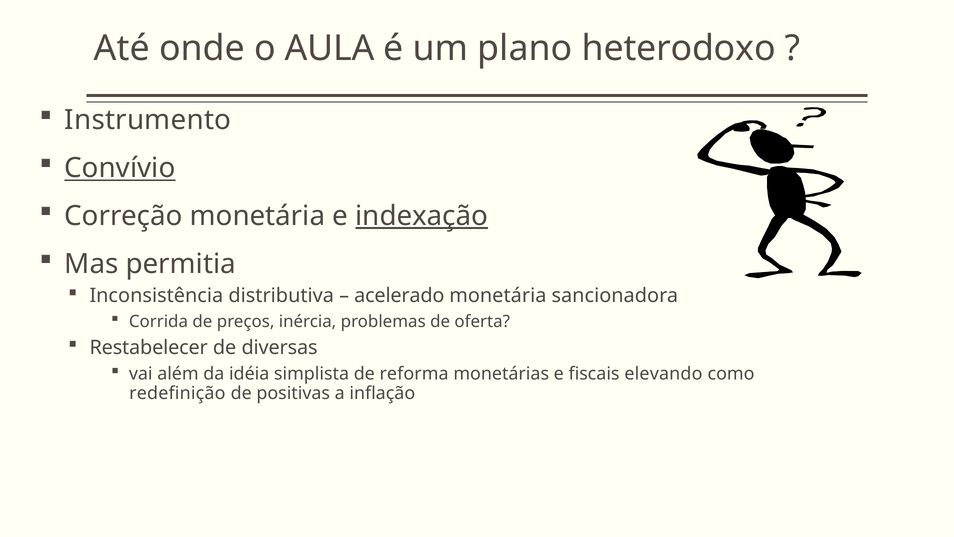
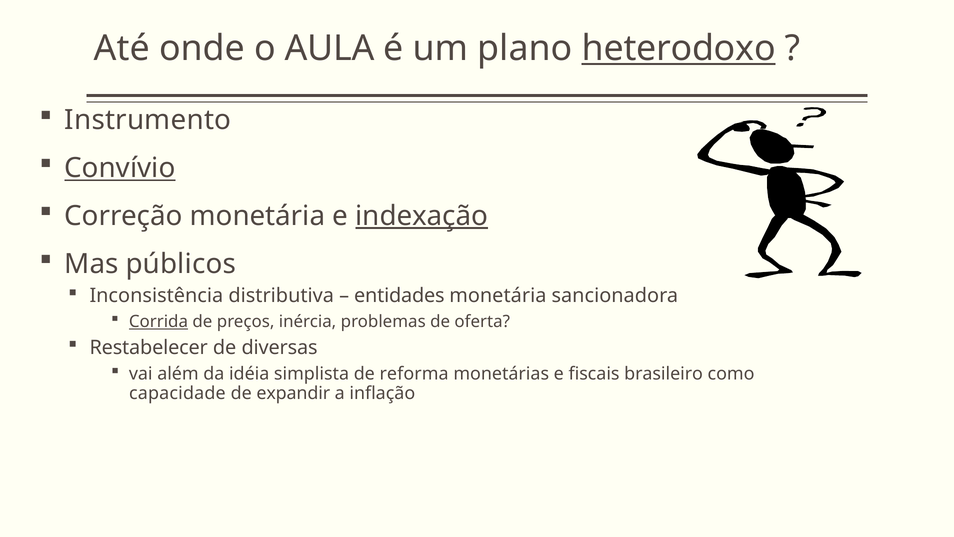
heterodoxo underline: none -> present
permitia: permitia -> públicos
acelerado: acelerado -> entidades
Corrida underline: none -> present
elevando: elevando -> brasileiro
redefinição: redefinição -> capacidade
positivas: positivas -> expandir
